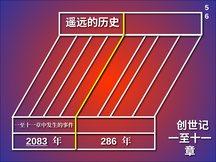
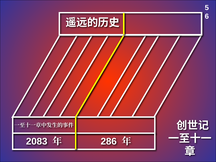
2083 underline: present -> none
